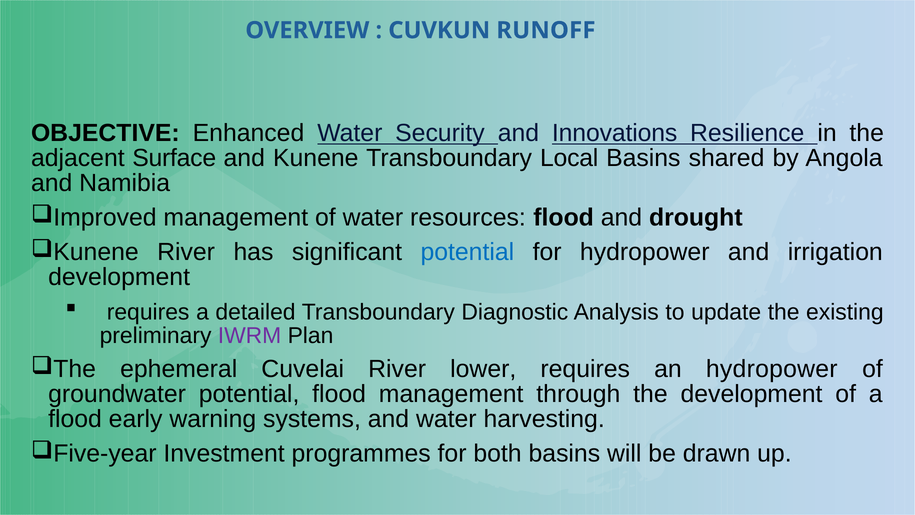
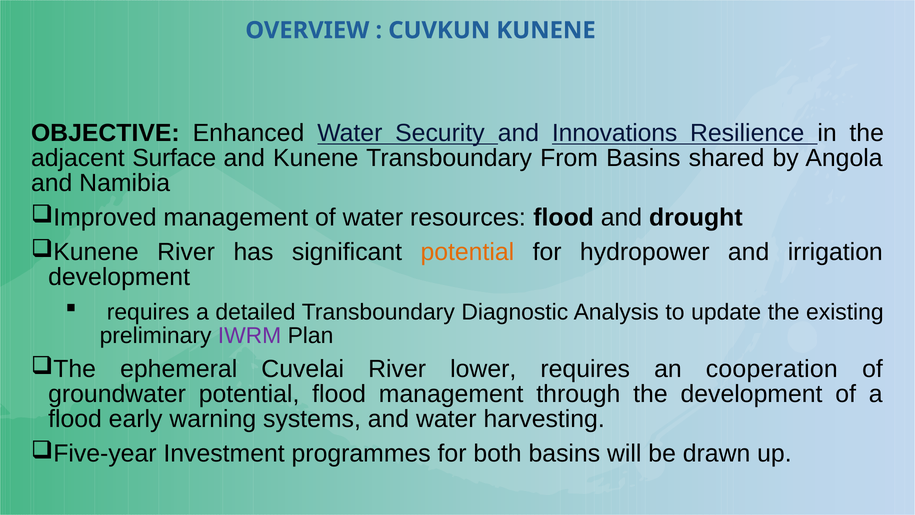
CUVKUN RUNOFF: RUNOFF -> KUNENE
Local: Local -> From
potential at (467, 252) colour: blue -> orange
an hydropower: hydropower -> cooperation
